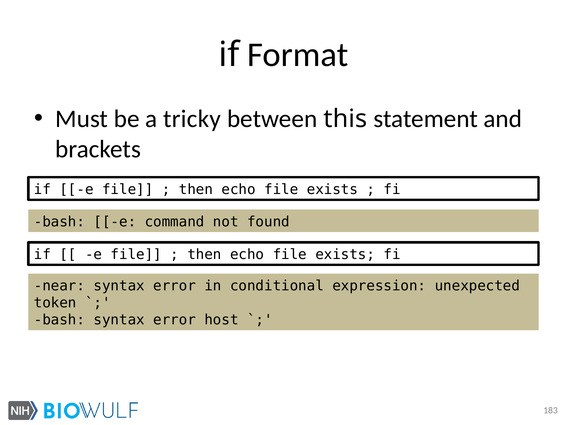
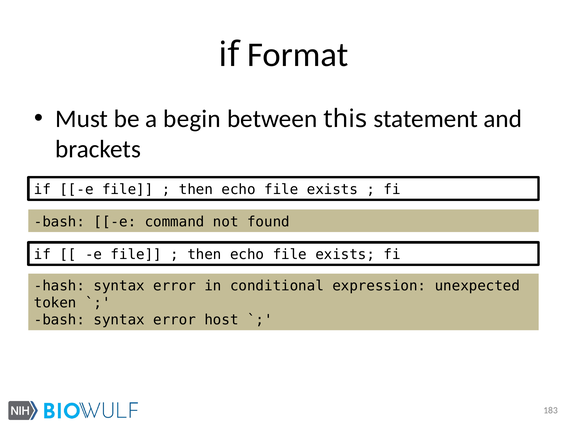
tricky: tricky -> begin
near: near -> hash
